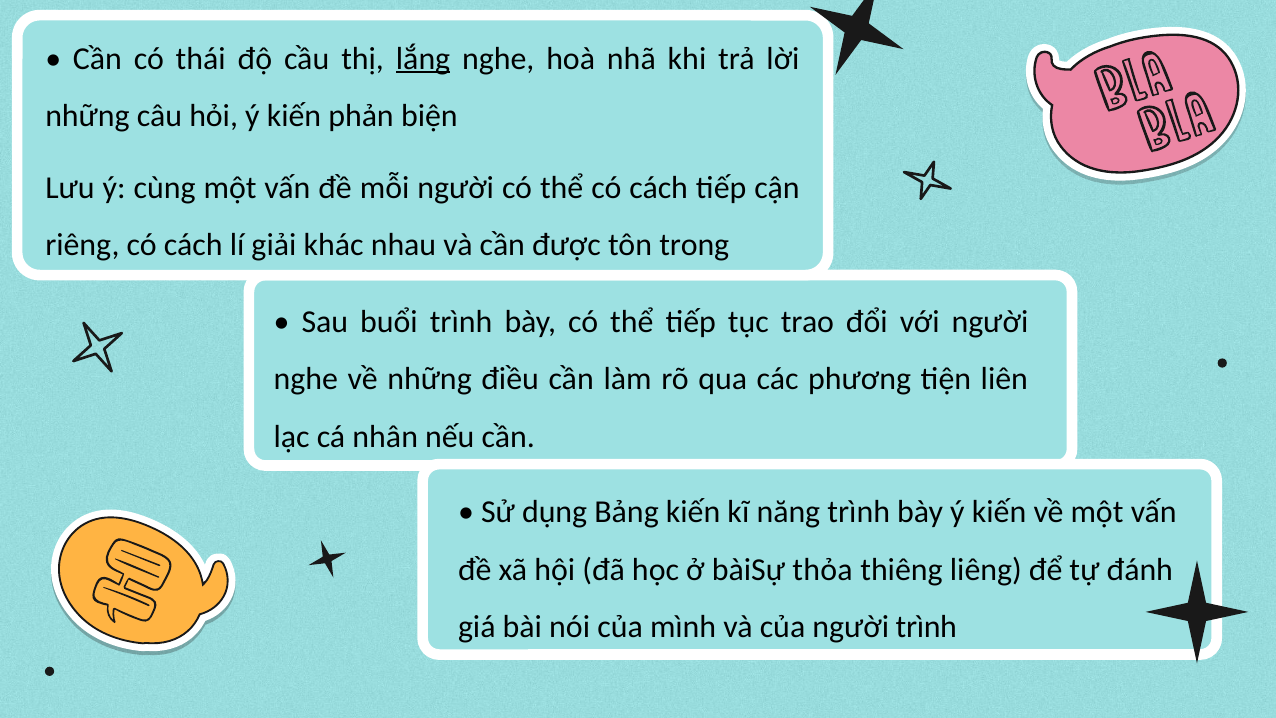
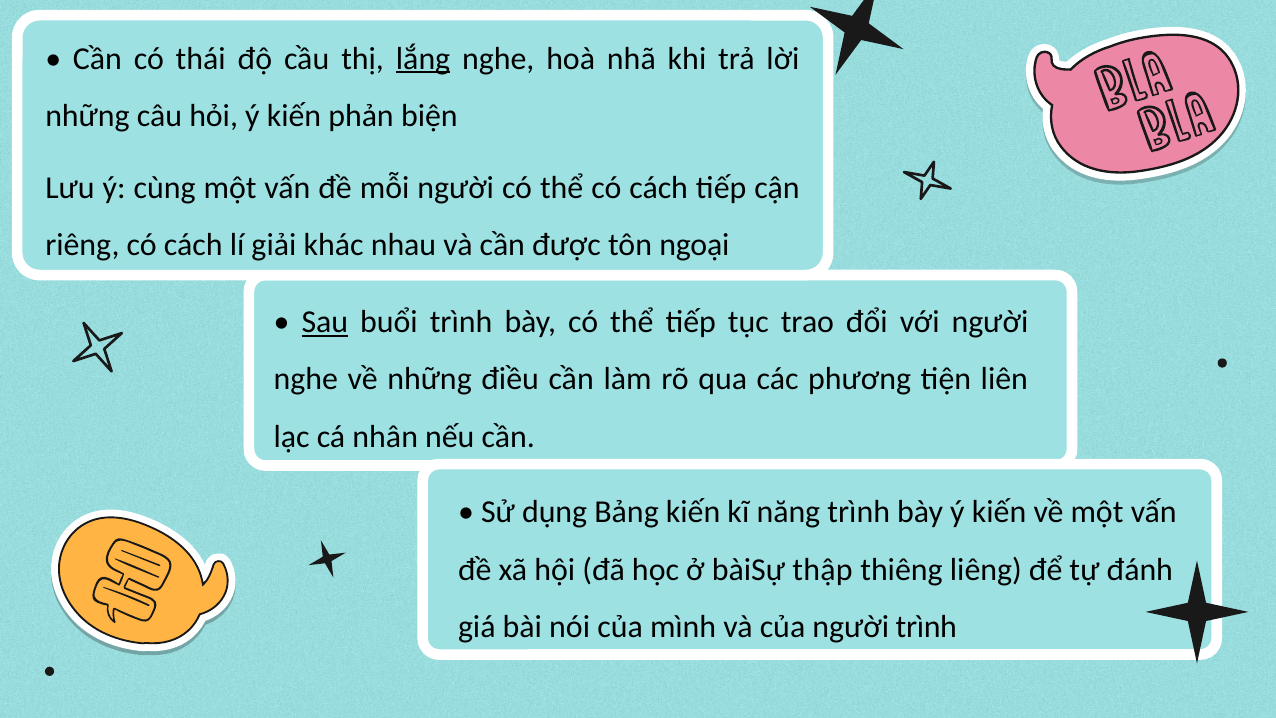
trong: trong -> ngoại
Sau underline: none -> present
thỏa: thỏa -> thập
